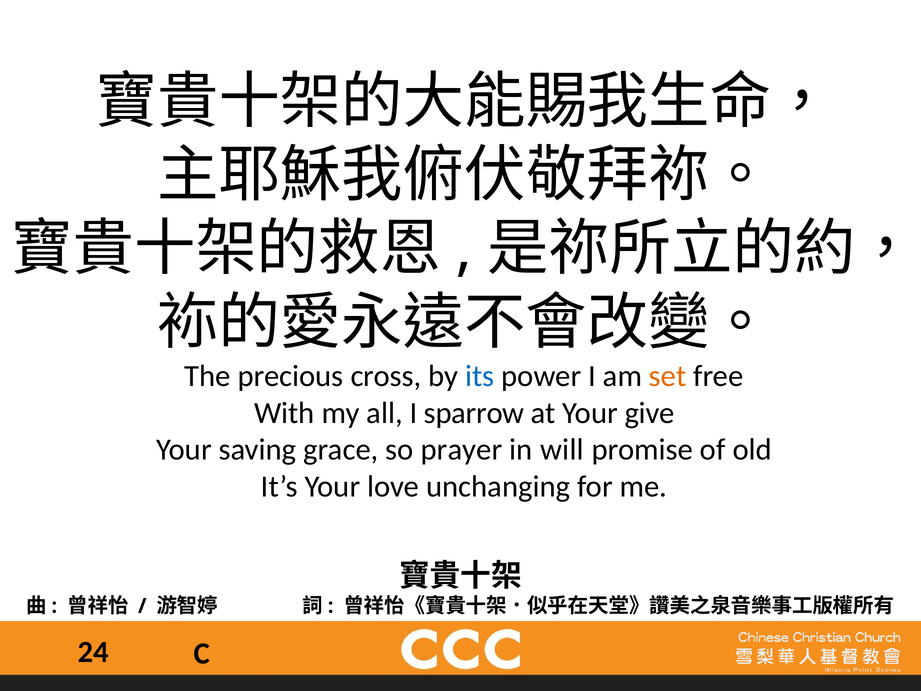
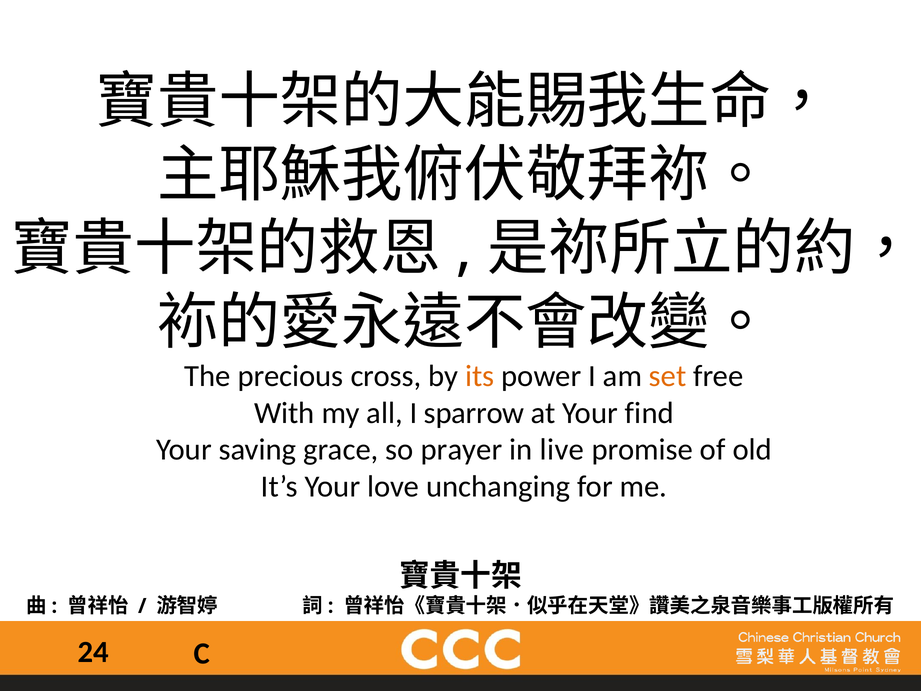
its colour: blue -> orange
give: give -> find
will: will -> live
